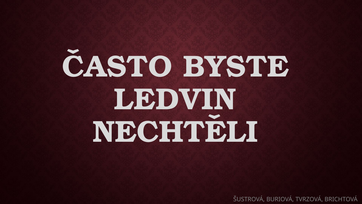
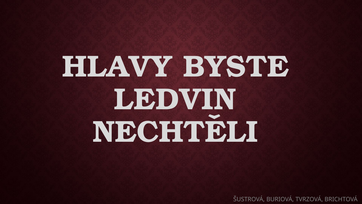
ČASTO: ČASTO -> HLAVY
